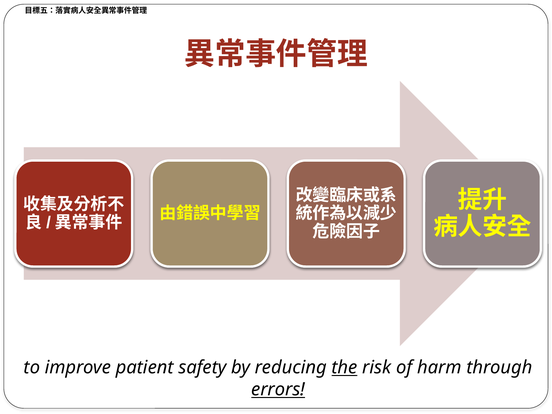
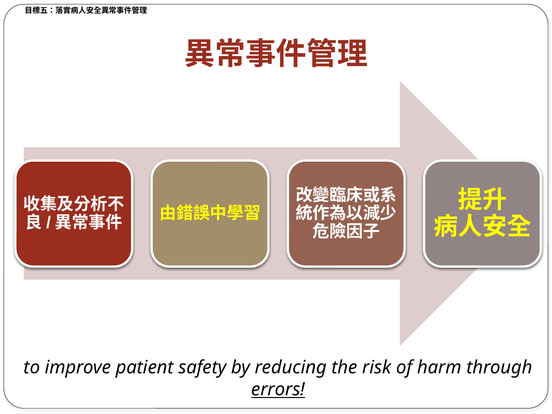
the underline: present -> none
